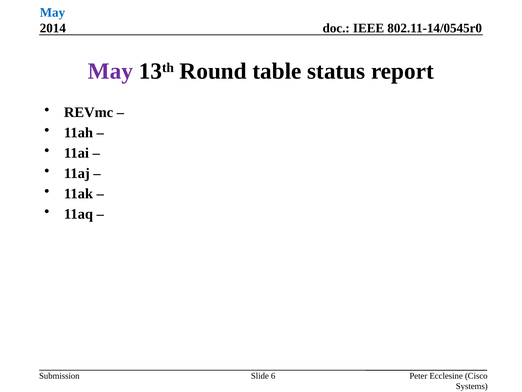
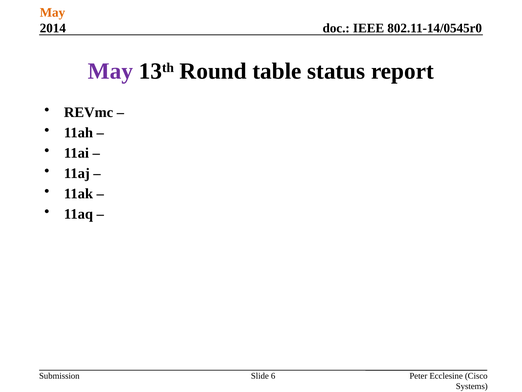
May at (52, 12) colour: blue -> orange
